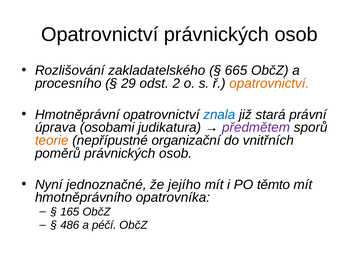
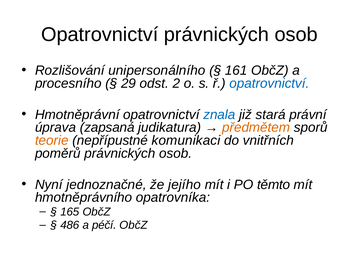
zakladatelského: zakladatelského -> unipersonálního
665: 665 -> 161
opatrovnictví at (269, 83) colour: orange -> blue
osobami: osobami -> zapsaná
předmětem colour: purple -> orange
organizační: organizační -> komunikaci
